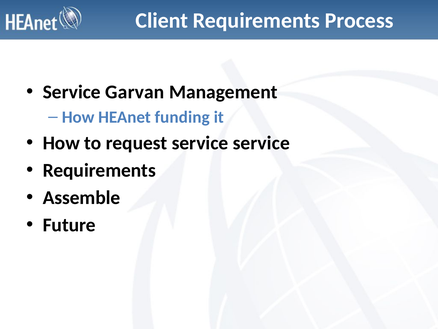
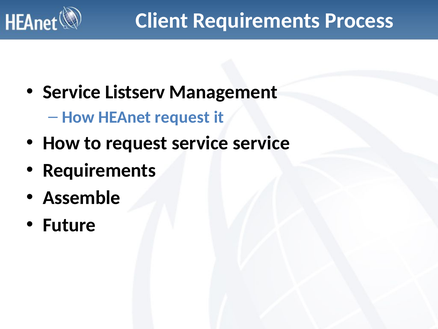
Garvan: Garvan -> Listserv
HEAnet funding: funding -> request
